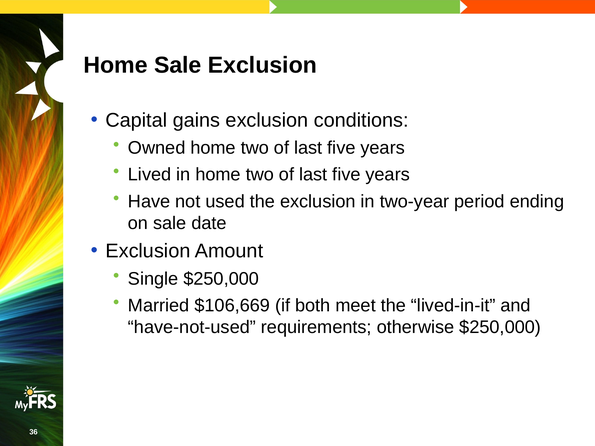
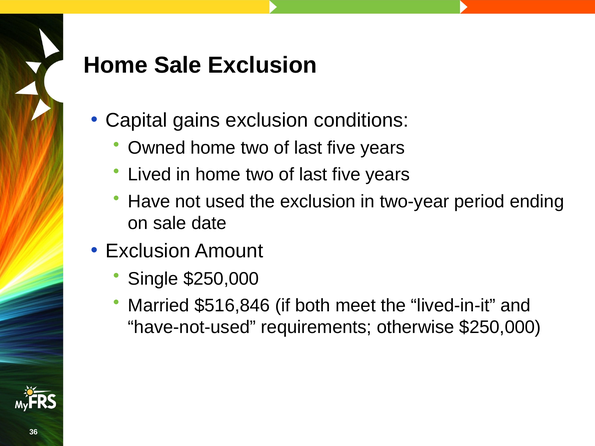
$106,669: $106,669 -> $516,846
